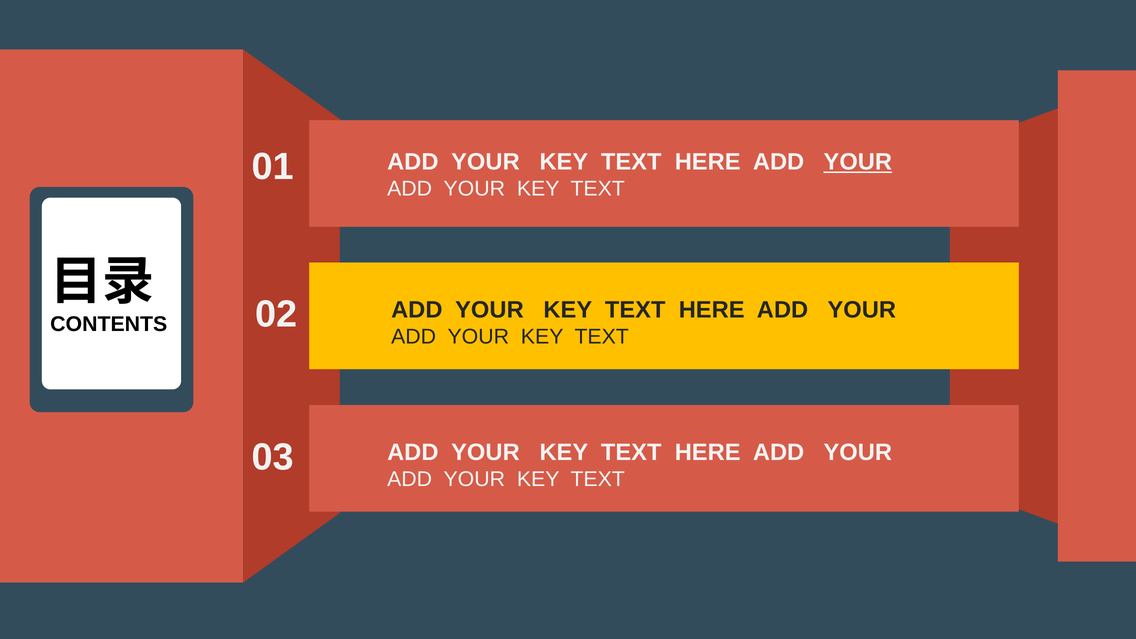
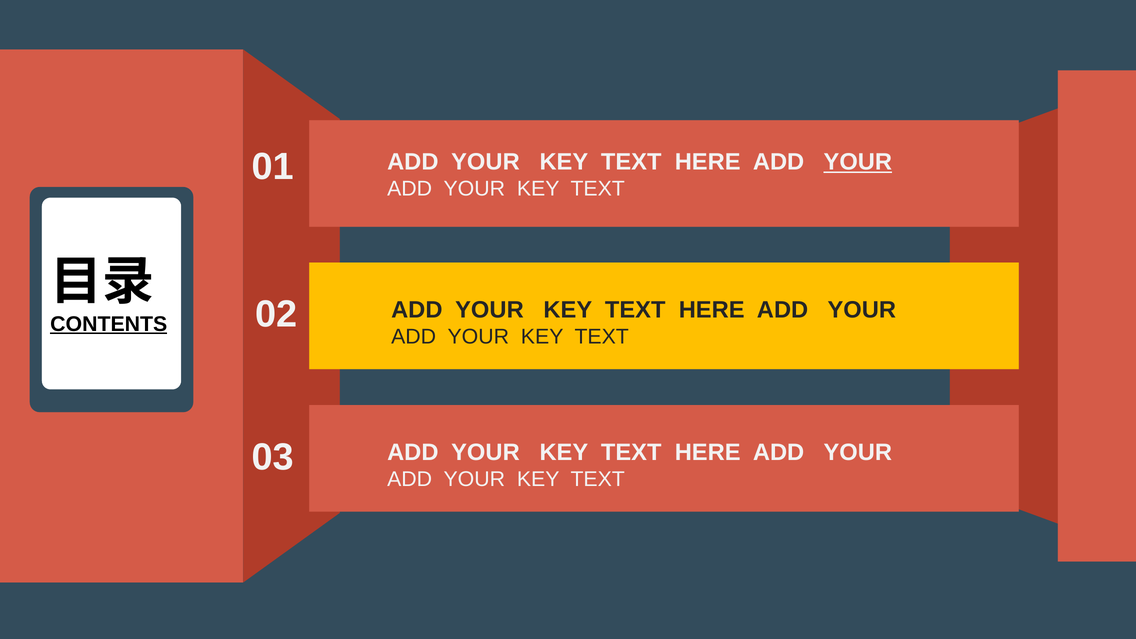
CONTENTS underline: none -> present
